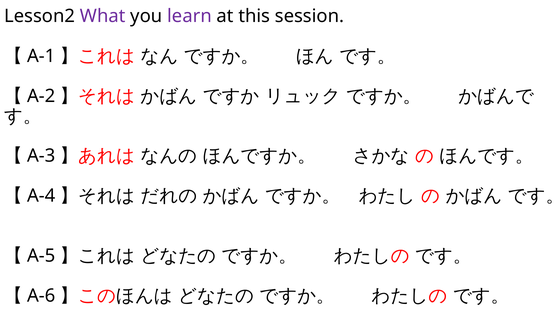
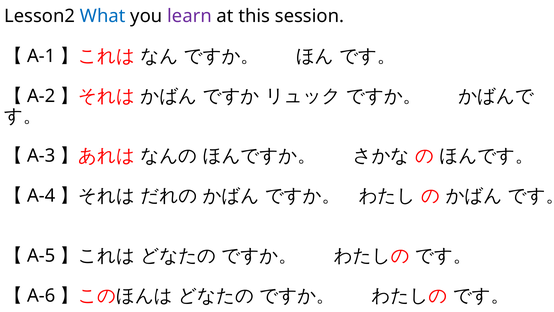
What colour: purple -> blue
